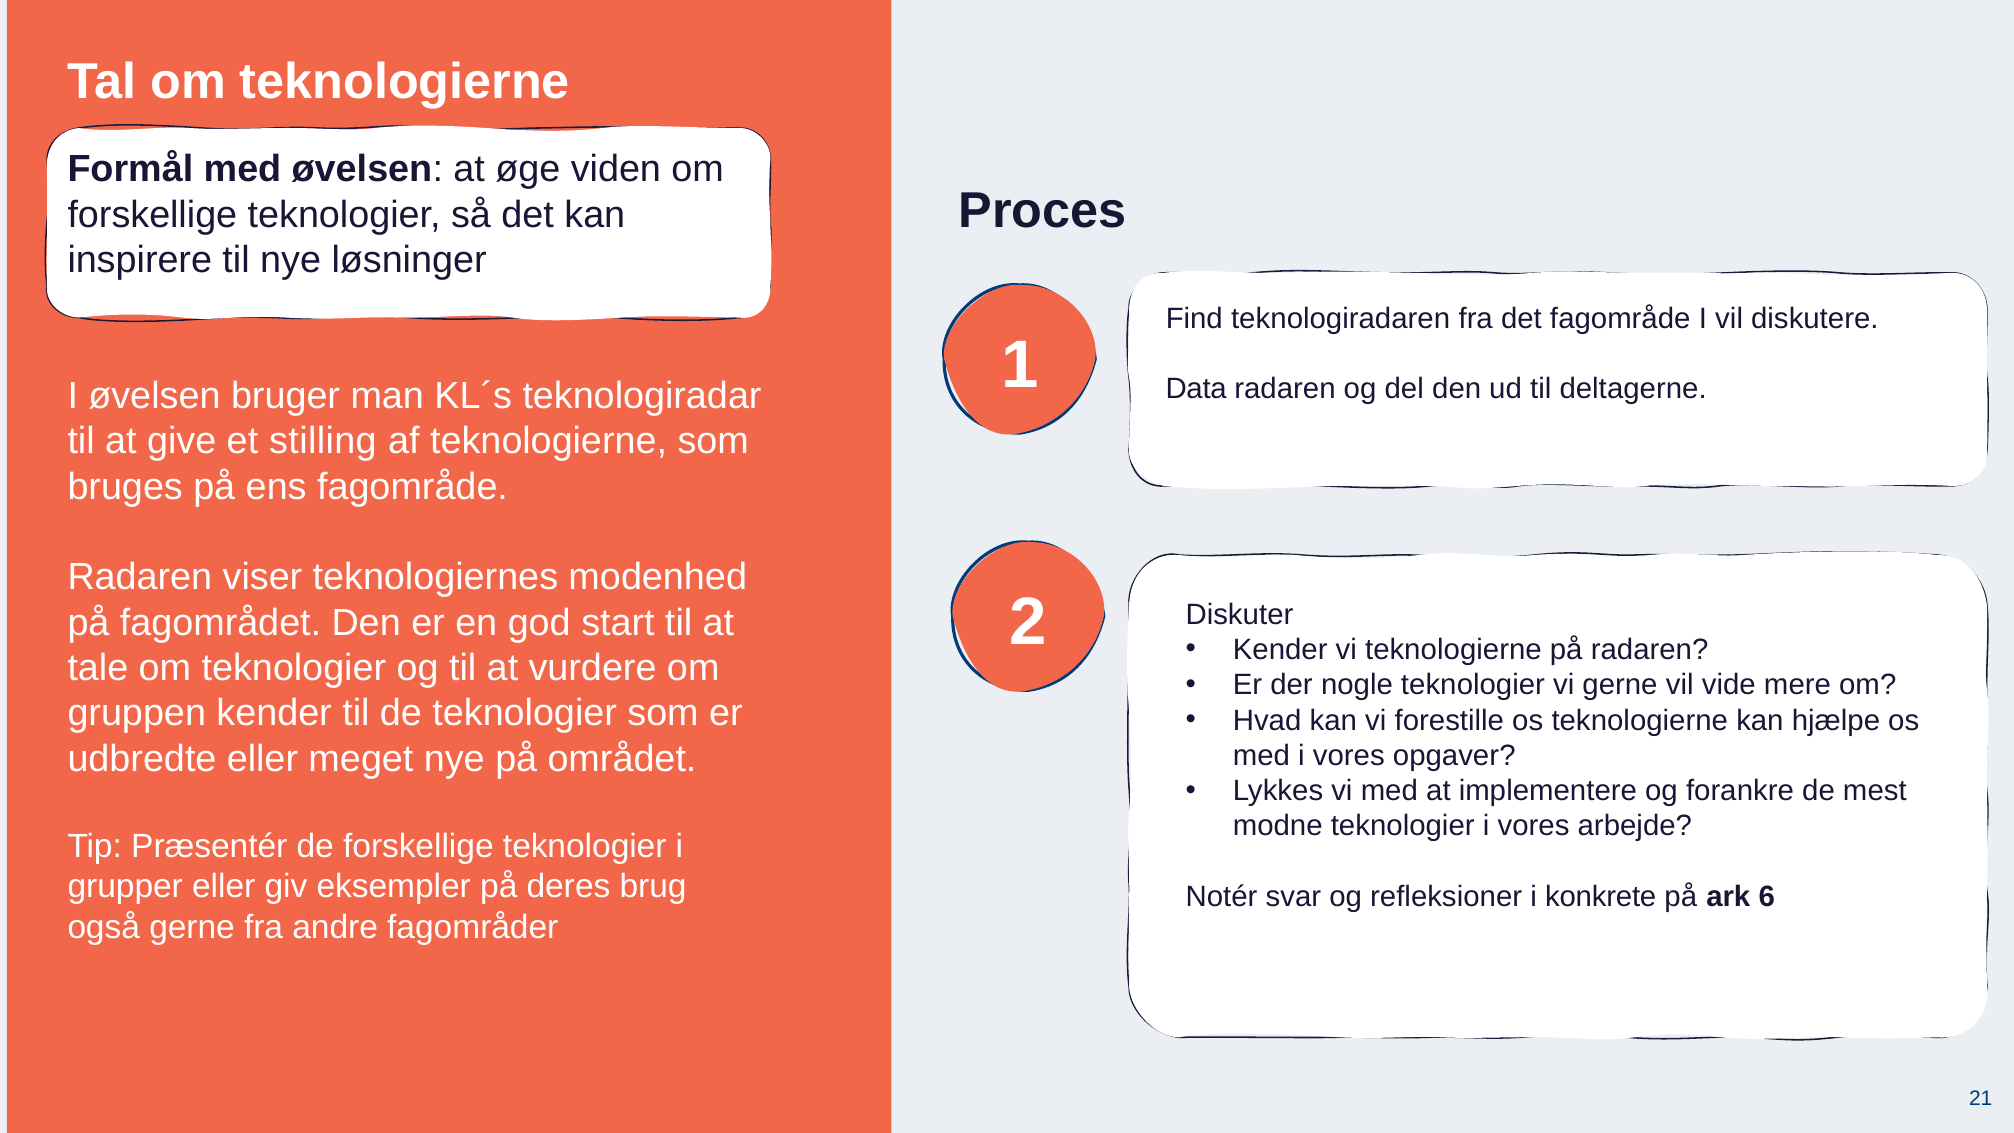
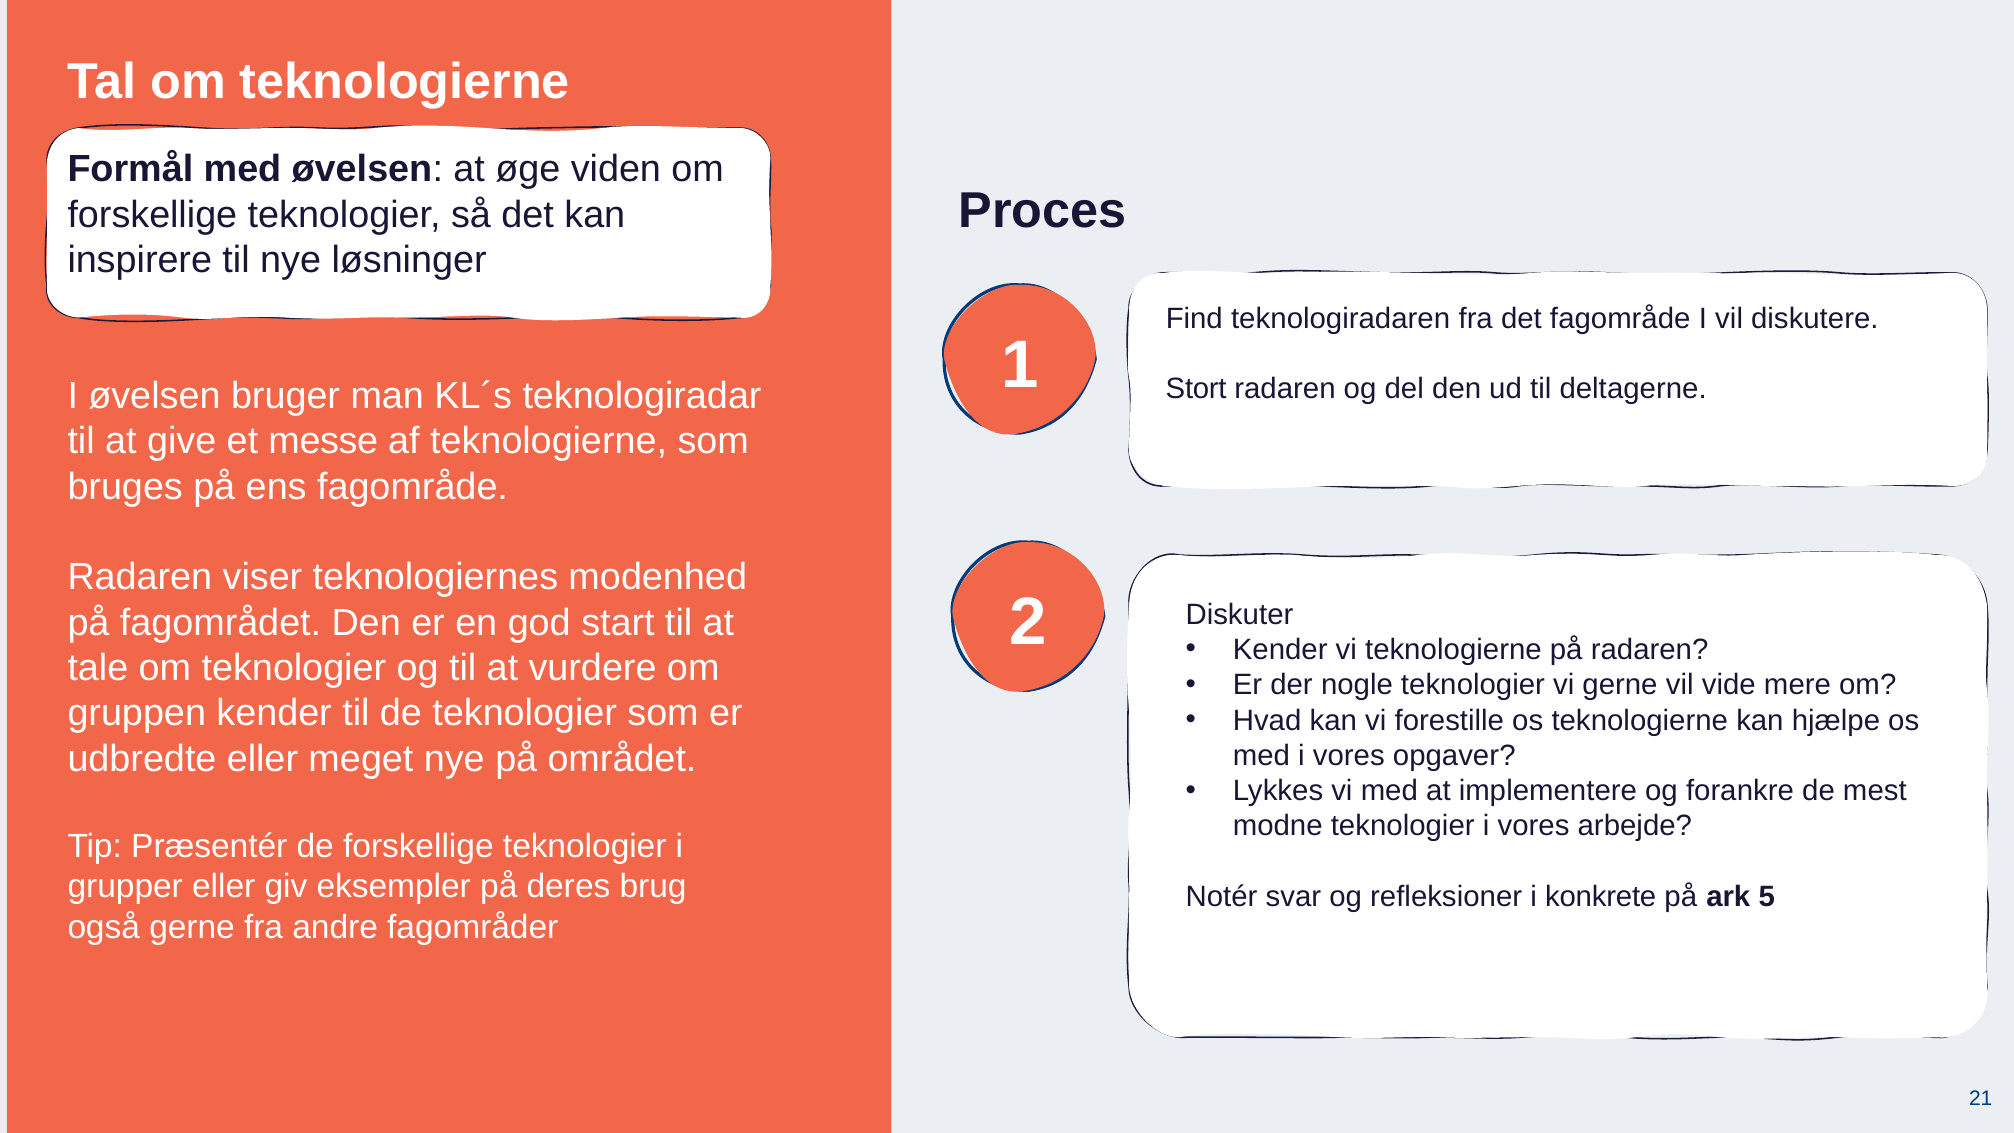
Data: Data -> Stort
stilling: stilling -> messe
6: 6 -> 5
